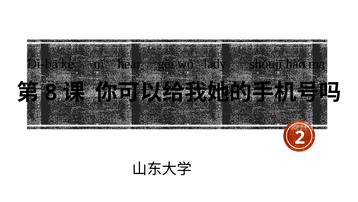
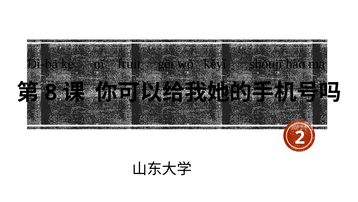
hear: hear -> fruit
lady: lady -> kěyǐ
